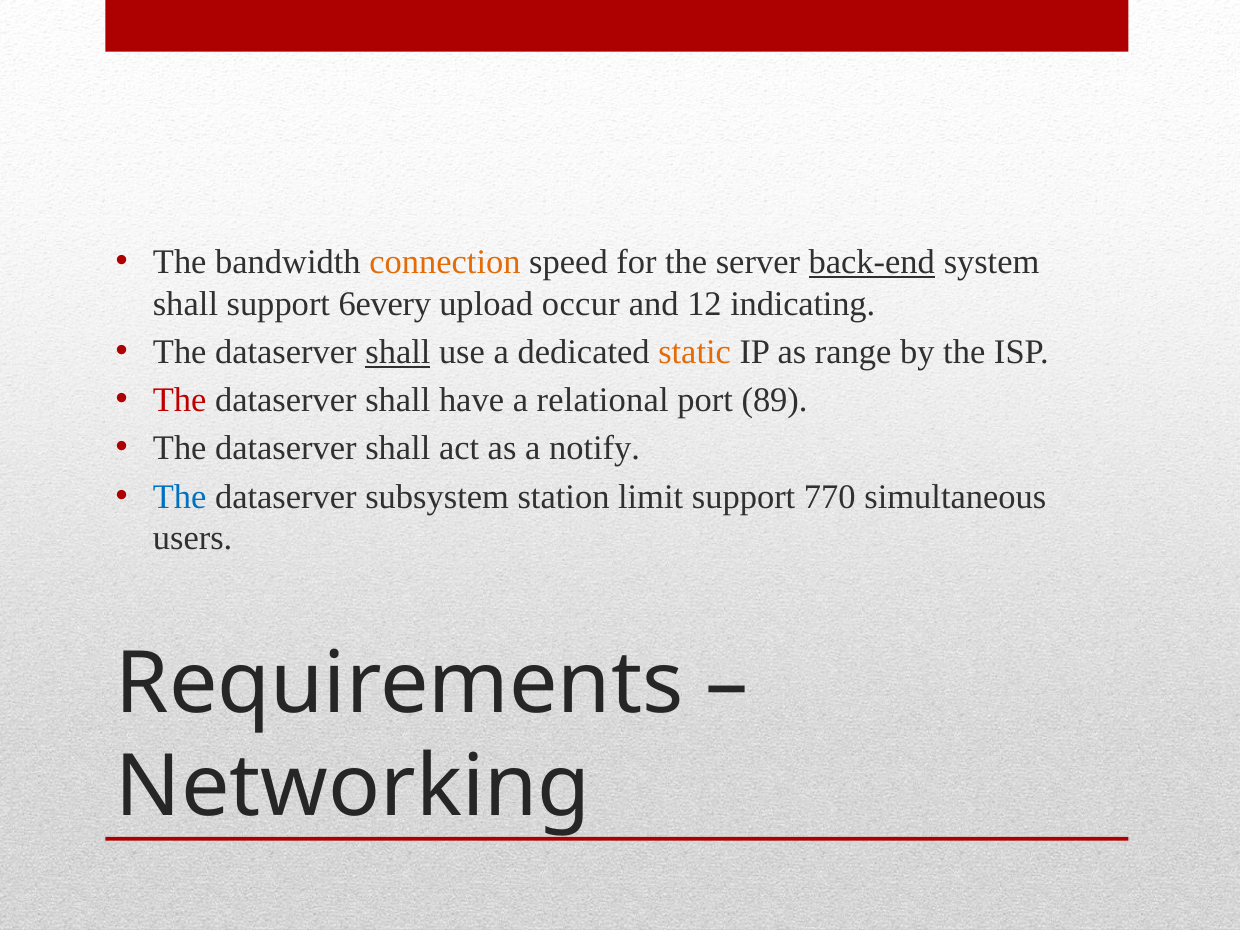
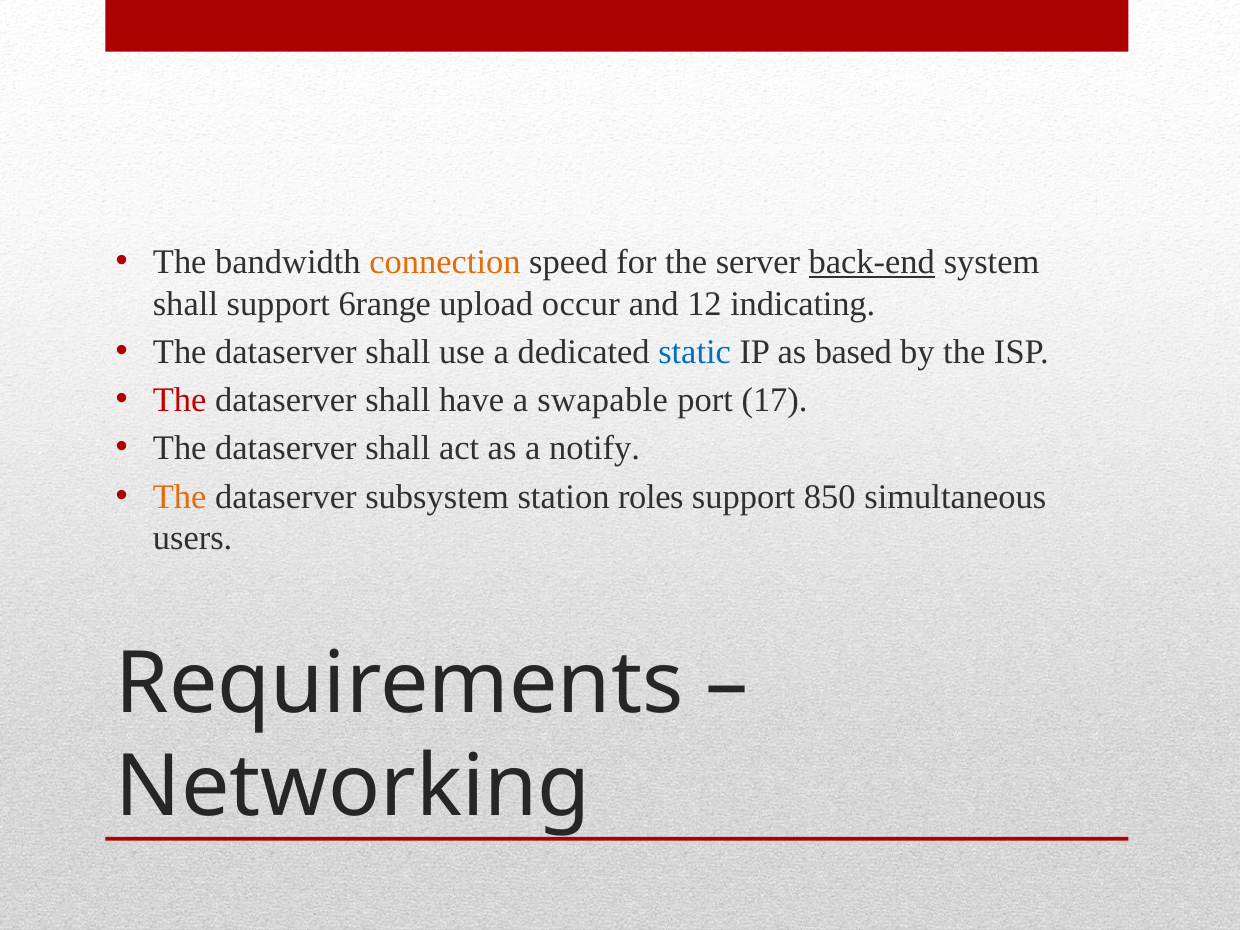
6every: 6every -> 6range
shall at (398, 352) underline: present -> none
static colour: orange -> blue
range: range -> based
relational: relational -> swapable
89: 89 -> 17
The at (180, 497) colour: blue -> orange
limit: limit -> roles
770: 770 -> 850
